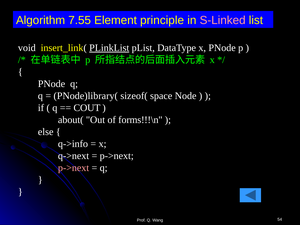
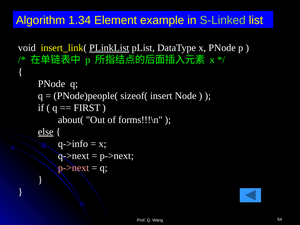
7.55: 7.55 -> 1.34
principle: principle -> example
S-Linked colour: pink -> light green
PNode)library(: PNode)library( -> PNode)people(
space: space -> insert
COUT: COUT -> FIRST
else underline: none -> present
